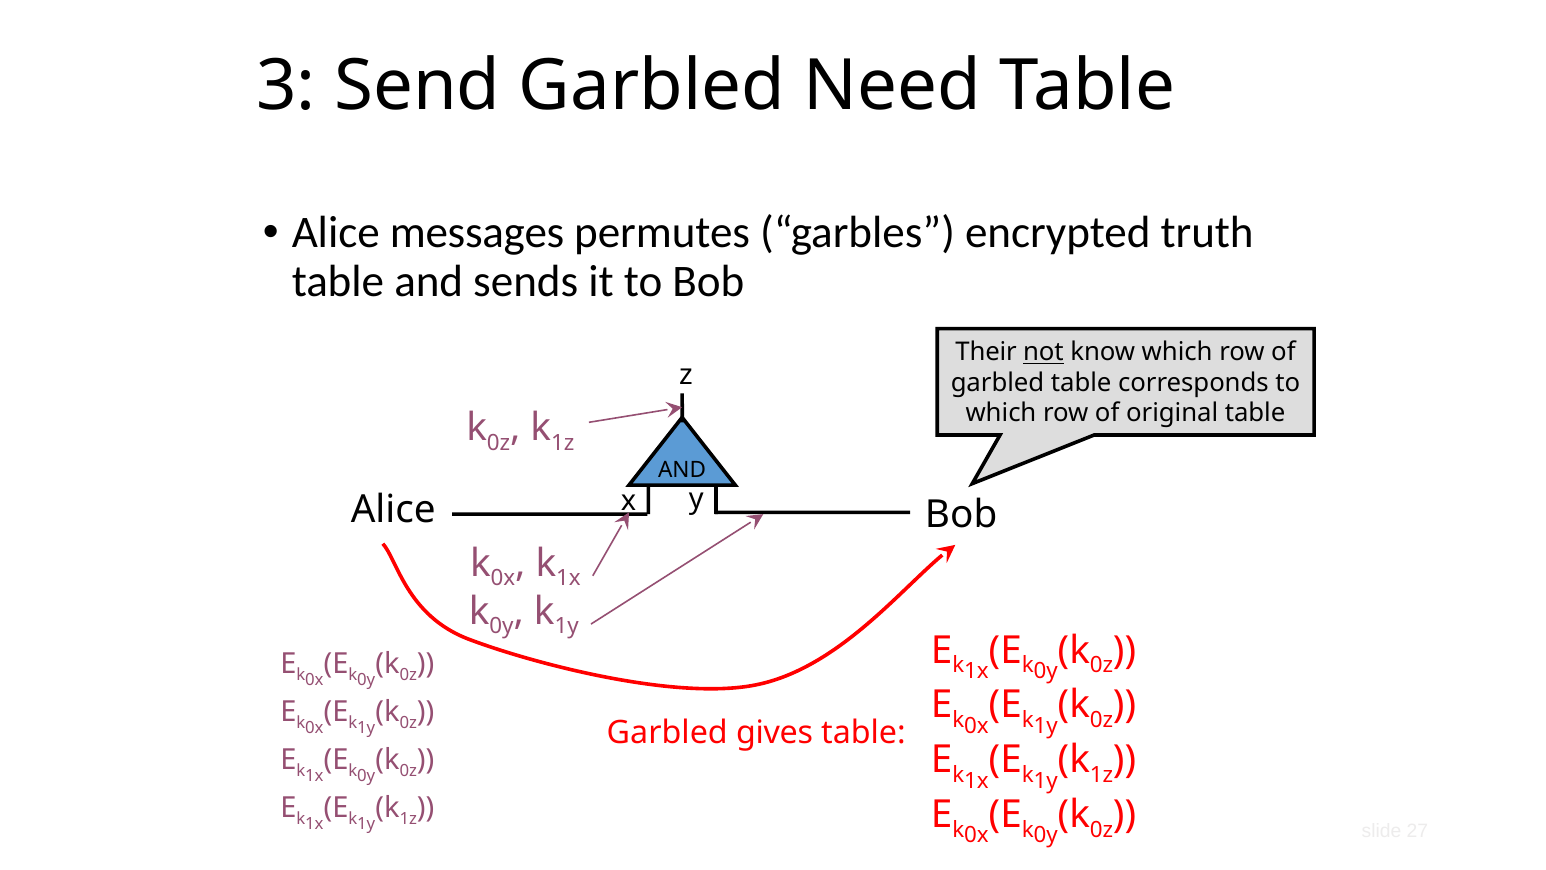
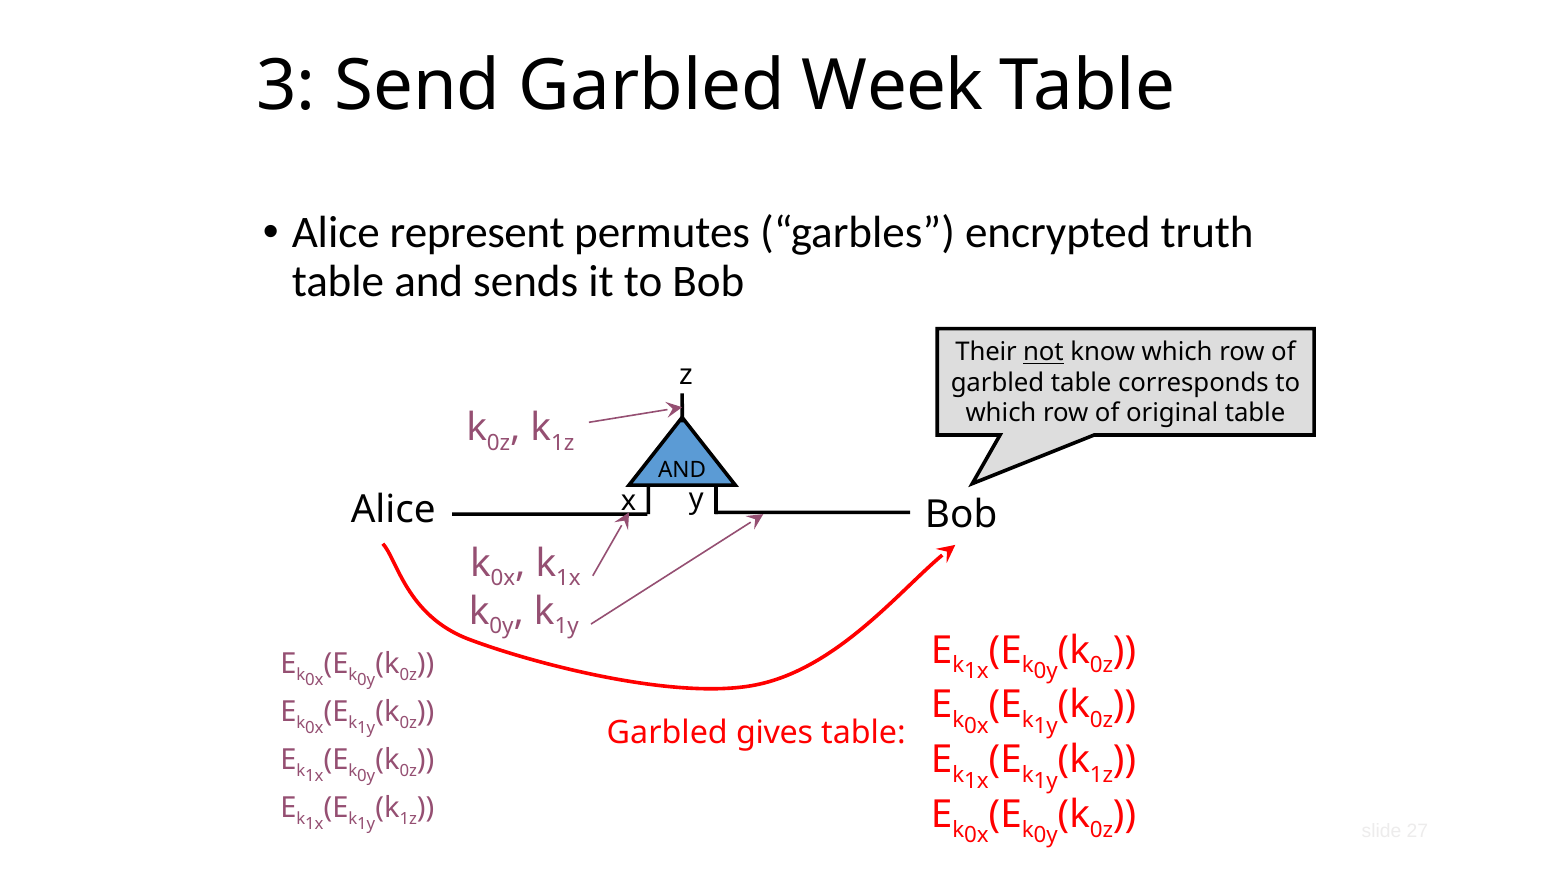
Need: Need -> Week
messages: messages -> represent
